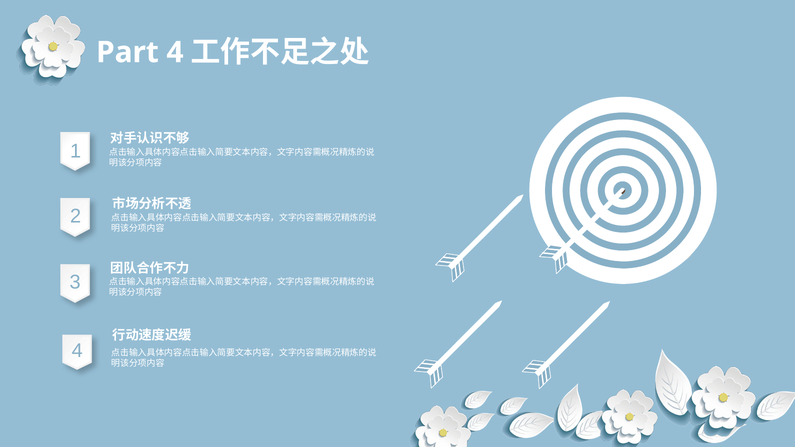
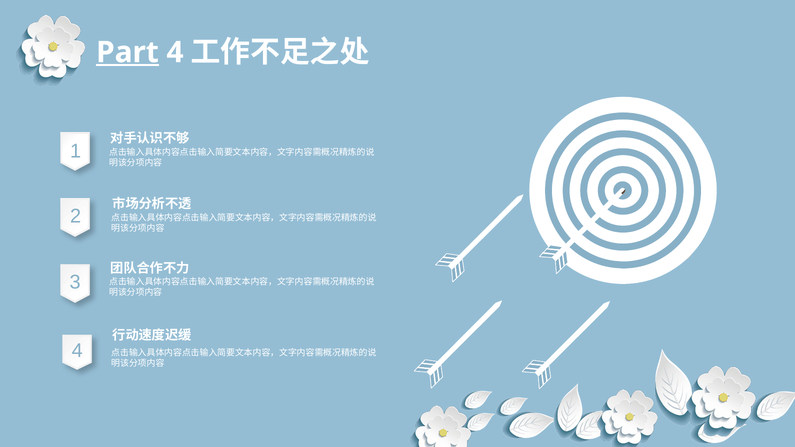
Part underline: none -> present
